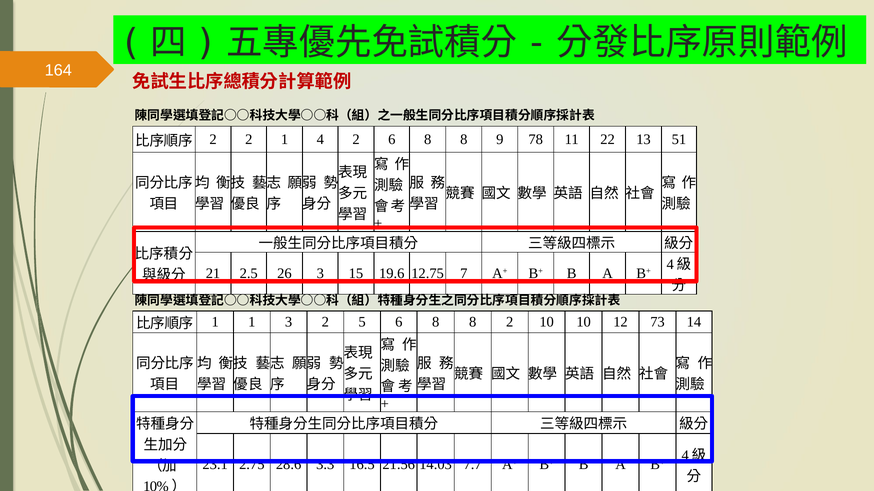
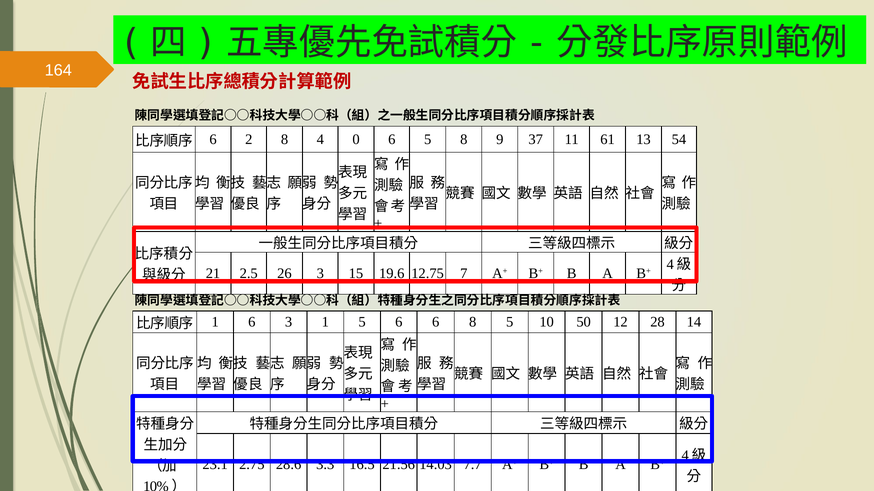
2 at (213, 140): 2 -> 6
2 1: 1 -> 8
4 2: 2 -> 0
8 at (428, 140): 8 -> 5
78: 78 -> 37
22: 22 -> 61
51: 51 -> 54
1 1: 1 -> 6
3 2: 2 -> 1
5 6 8: 8 -> 6
8 2: 2 -> 5
10 10: 10 -> 50
73: 73 -> 28
